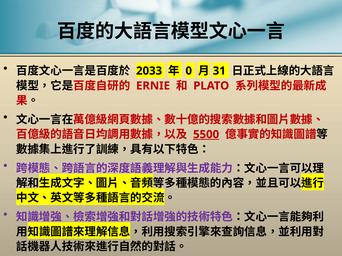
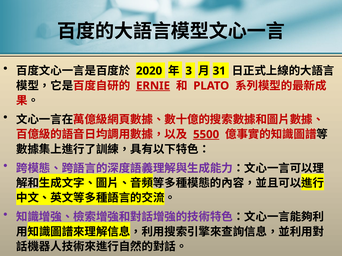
2033: 2033 -> 2020
0: 0 -> 3
ERNIE underline: none -> present
